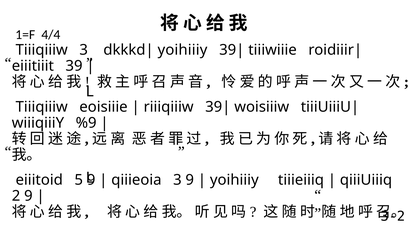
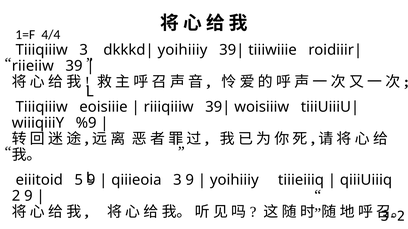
eiiitiiit: eiiitiiit -> riieiiw
